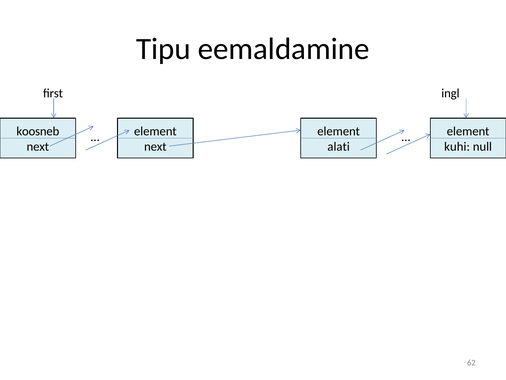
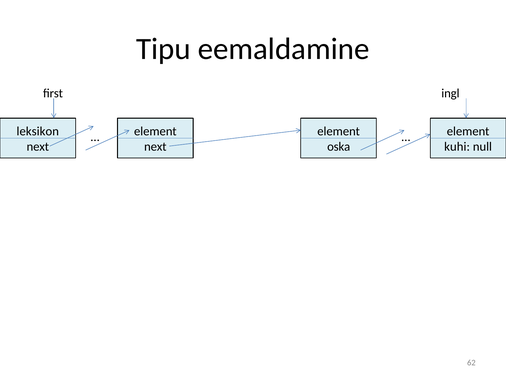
koosneb: koosneb -> leksikon
alati: alati -> oska
